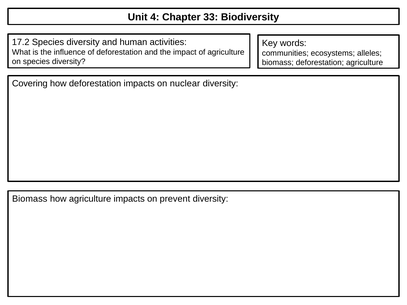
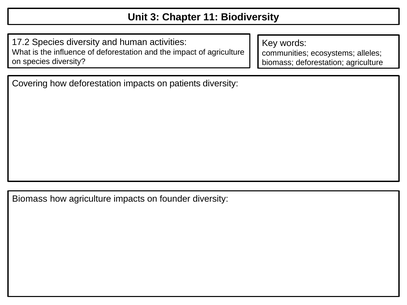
4: 4 -> 3
33: 33 -> 11
nuclear: nuclear -> patients
prevent: prevent -> founder
